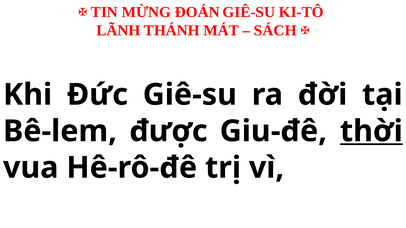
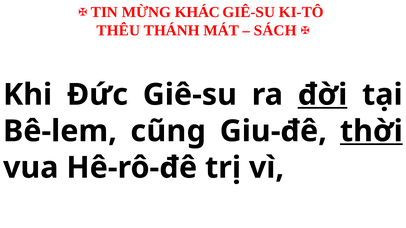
ĐOÁN: ĐOÁN -> KHÁC
LÃNH: LÃNH -> THÊU
đời underline: none -> present
được: được -> cũng
